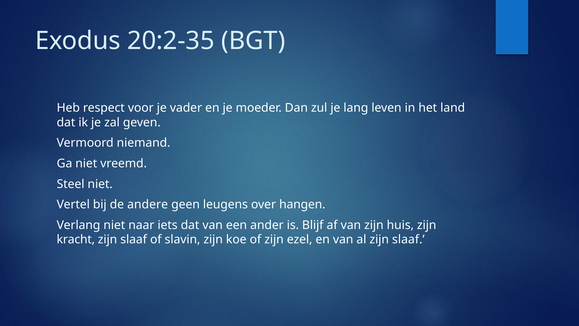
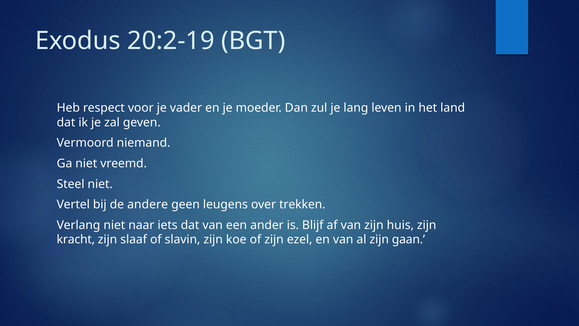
20:2-35: 20:2-35 -> 20:2-19
hangen: hangen -> trekken
al zijn slaaf: slaaf -> gaan
